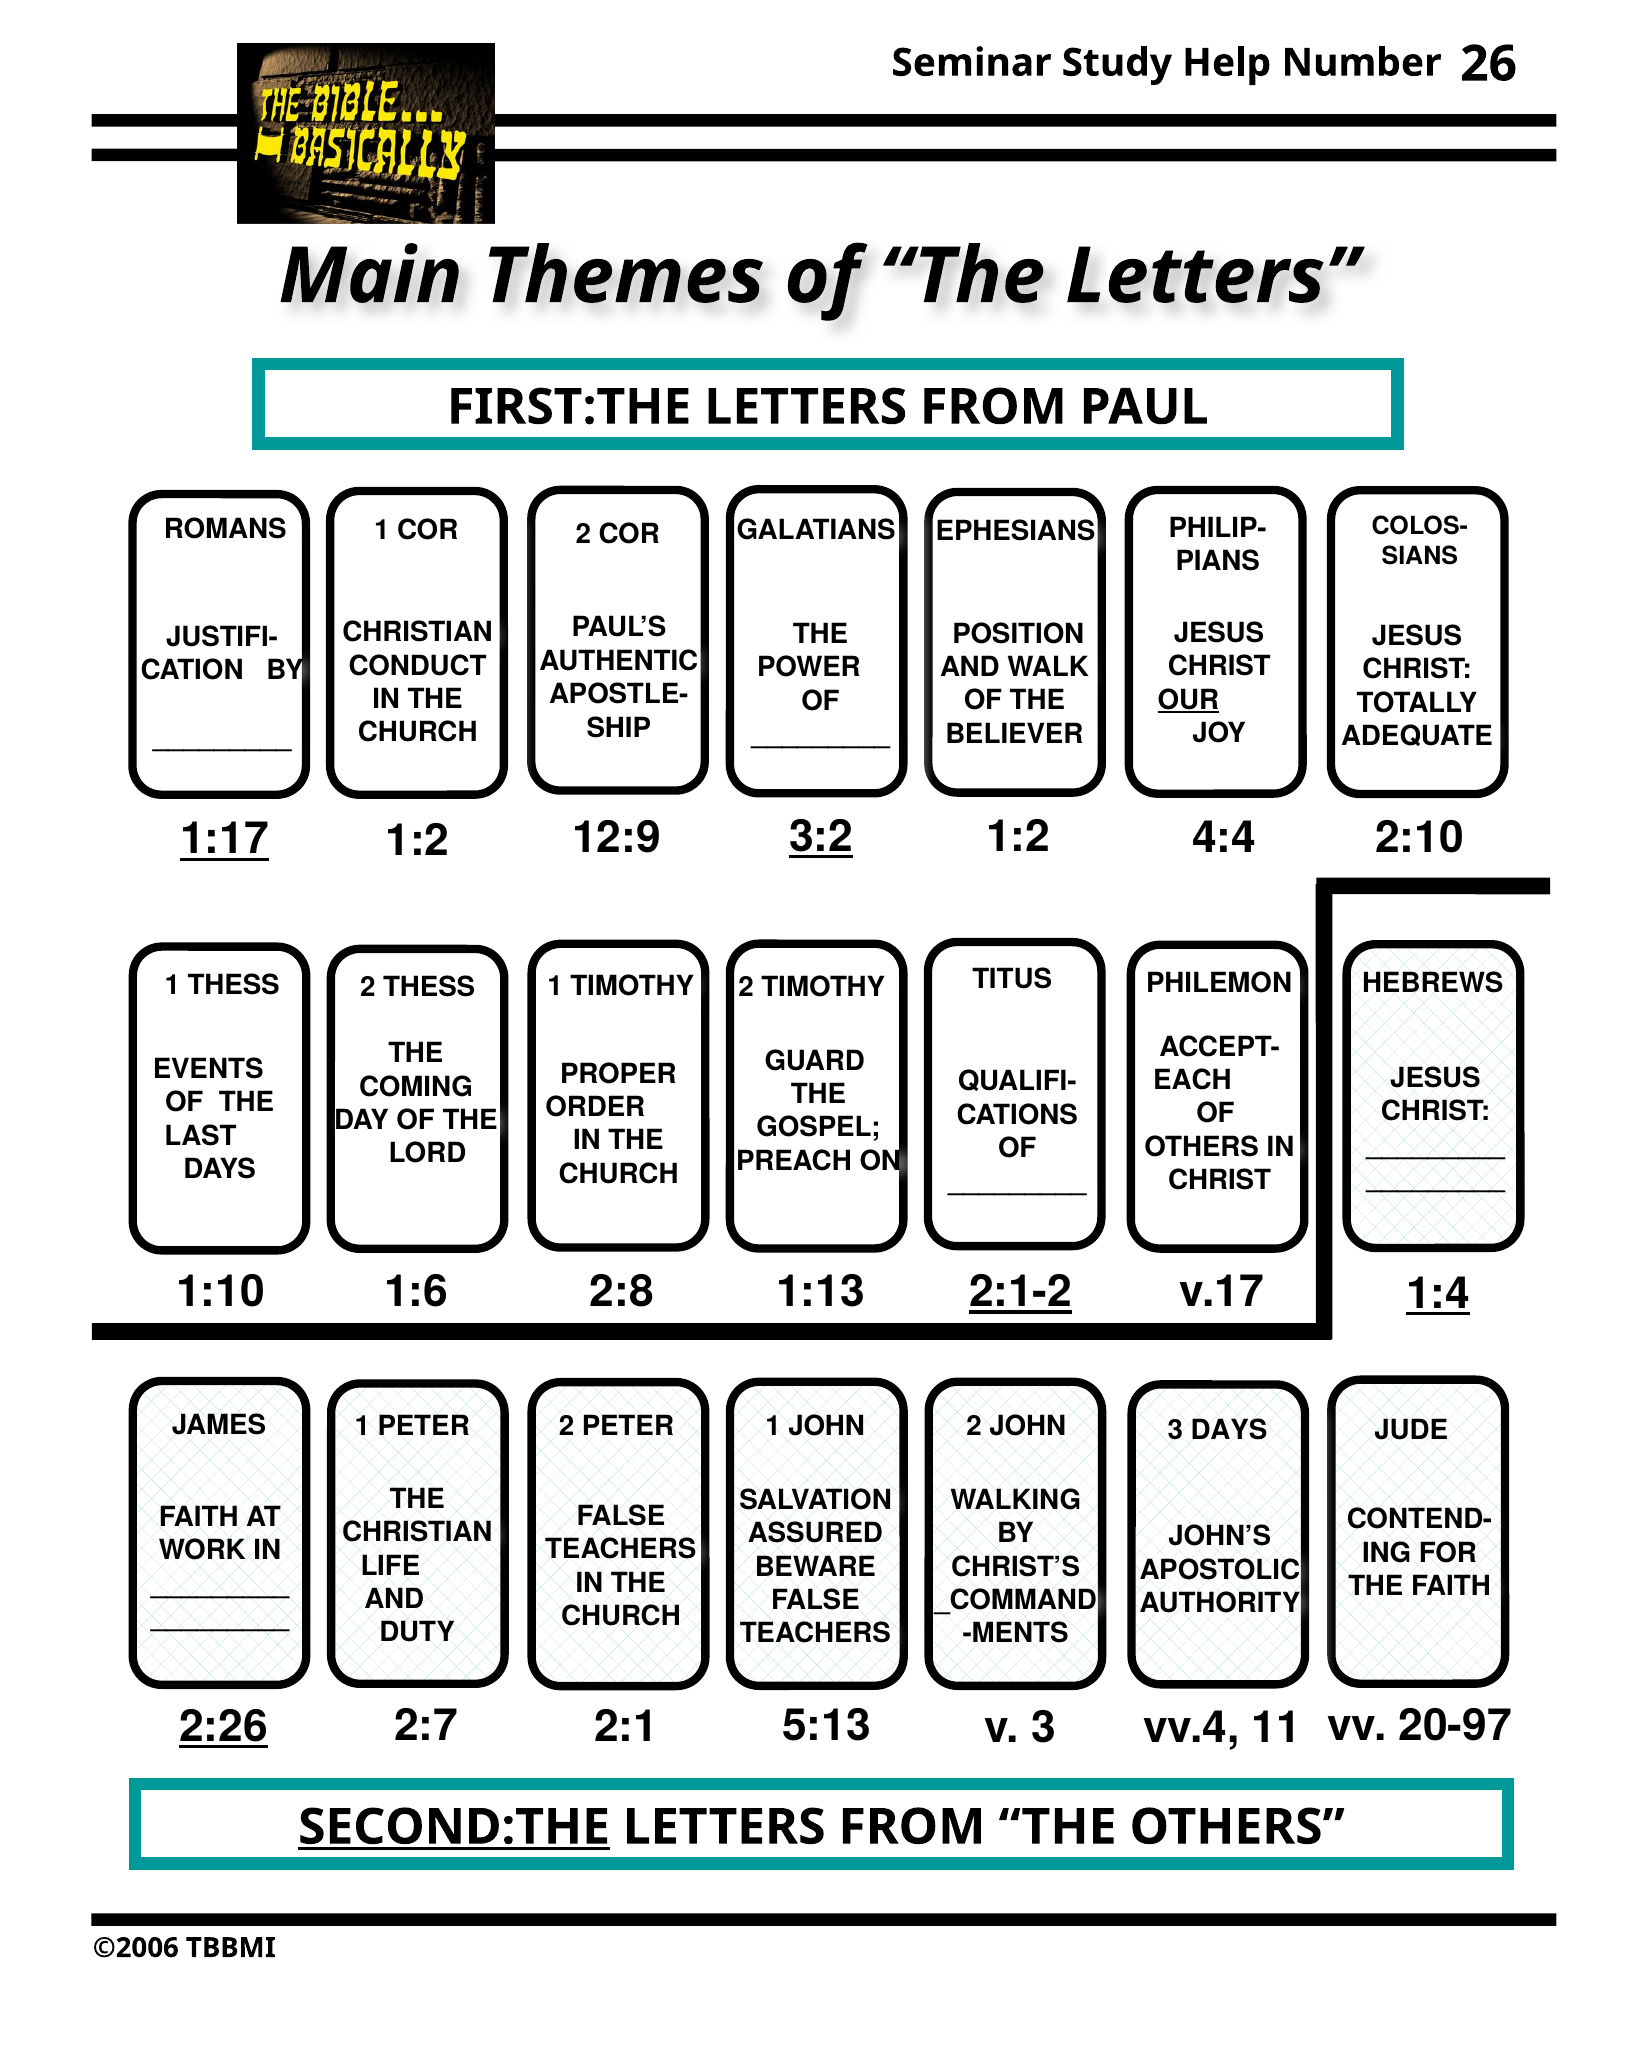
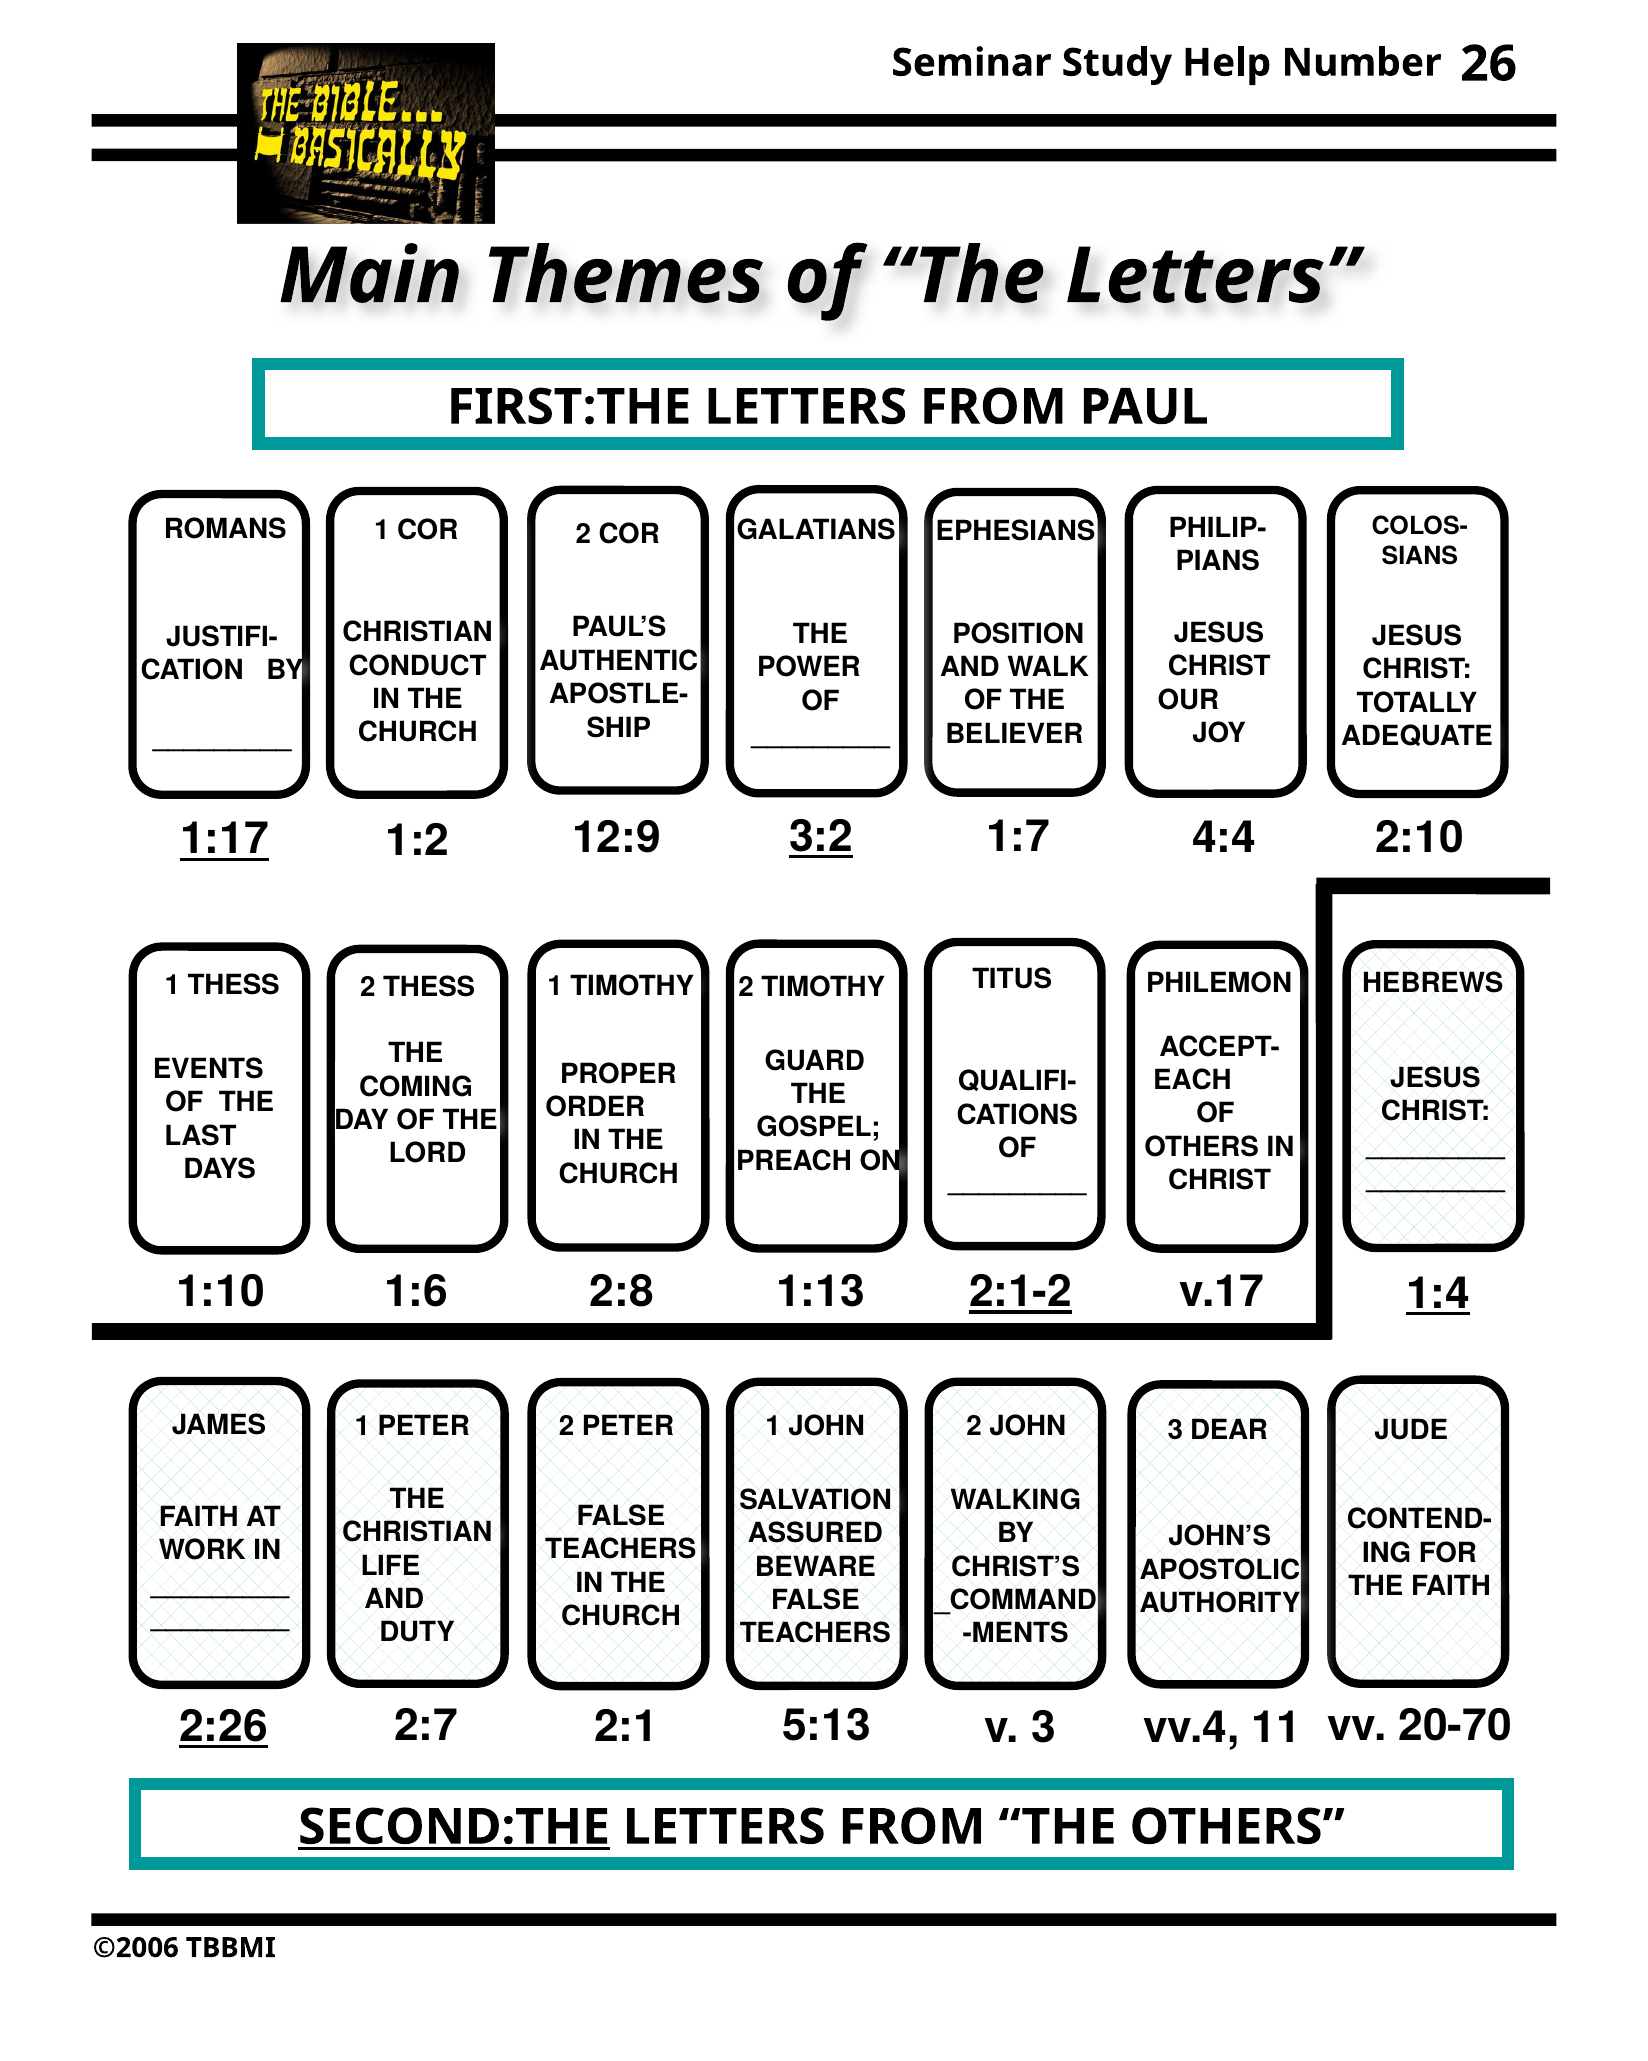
OUR underline: present -> none
1:2 at (1018, 837): 1:2 -> 1:7
3 DAYS: DAYS -> DEAR
20-97: 20-97 -> 20-70
